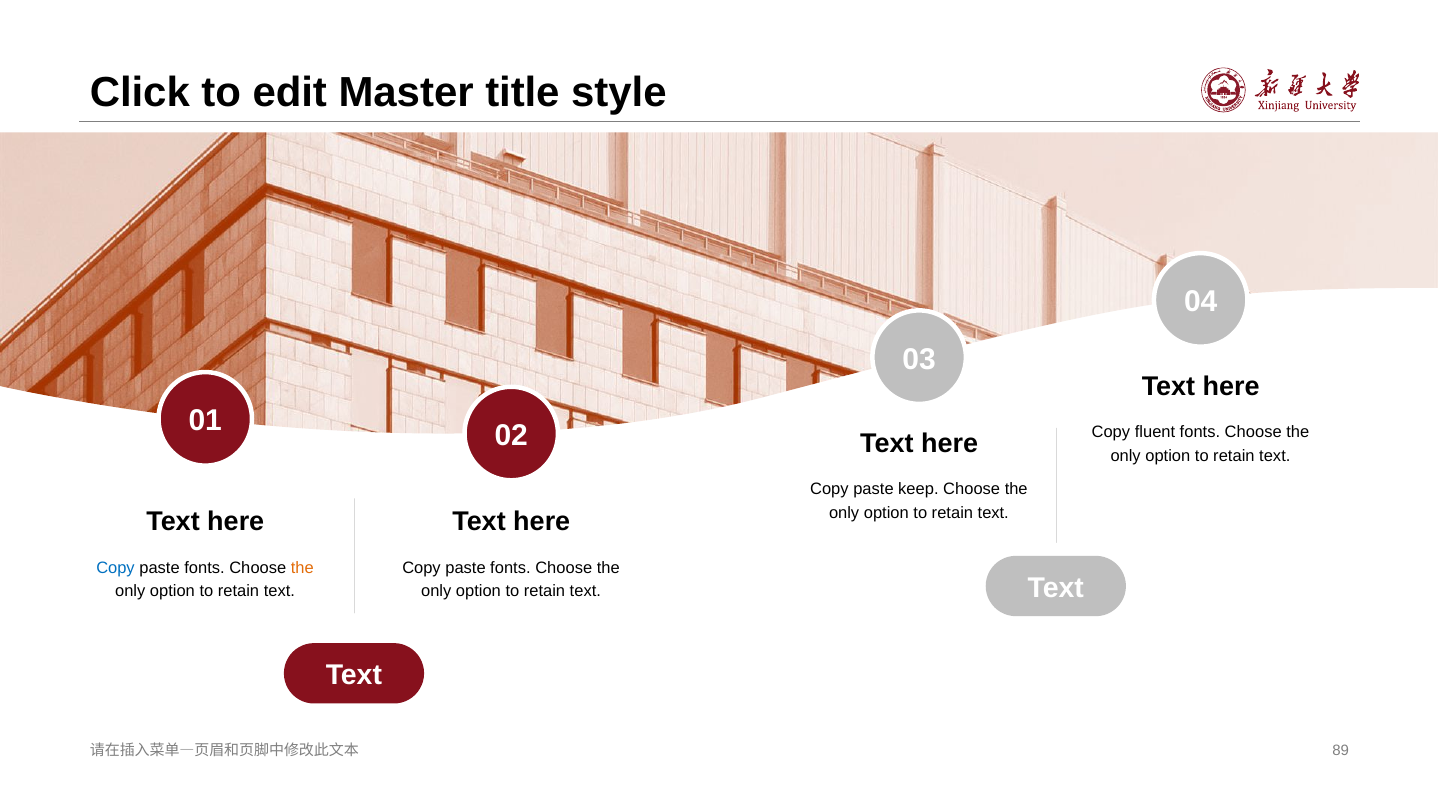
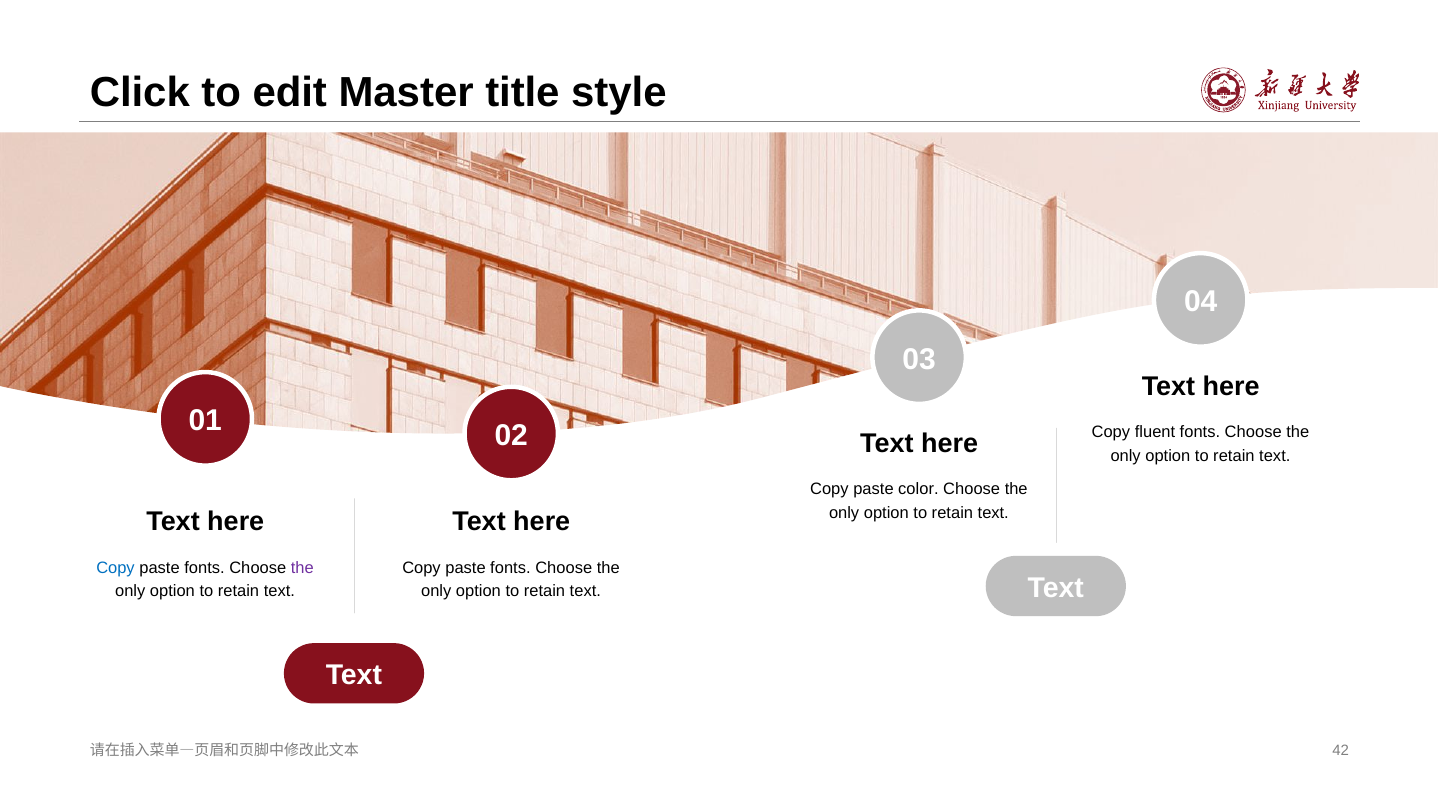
keep: keep -> color
the at (302, 567) colour: orange -> purple
89: 89 -> 42
